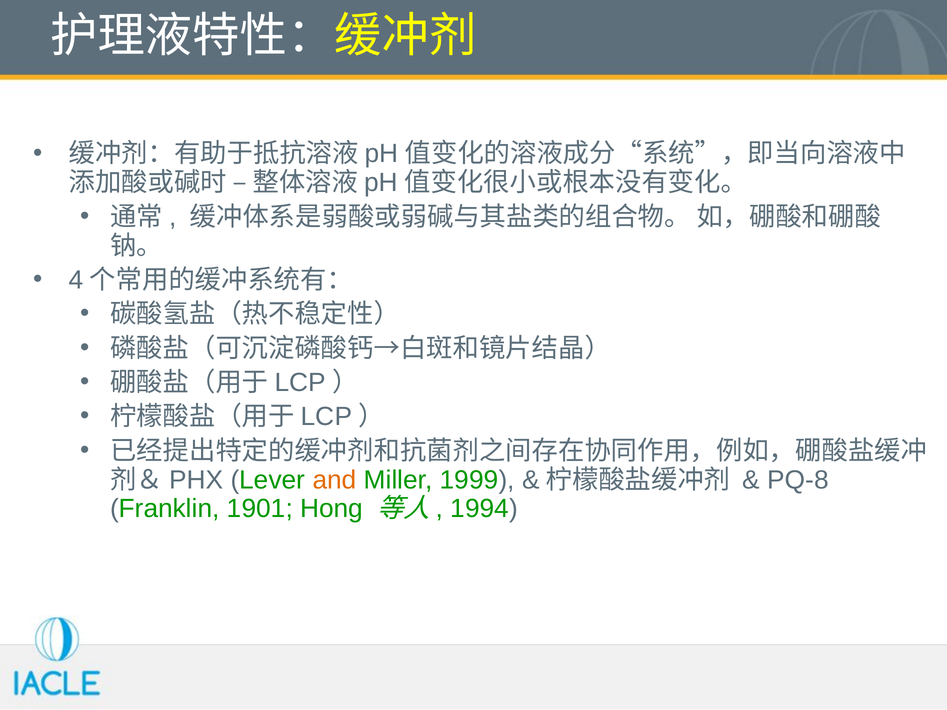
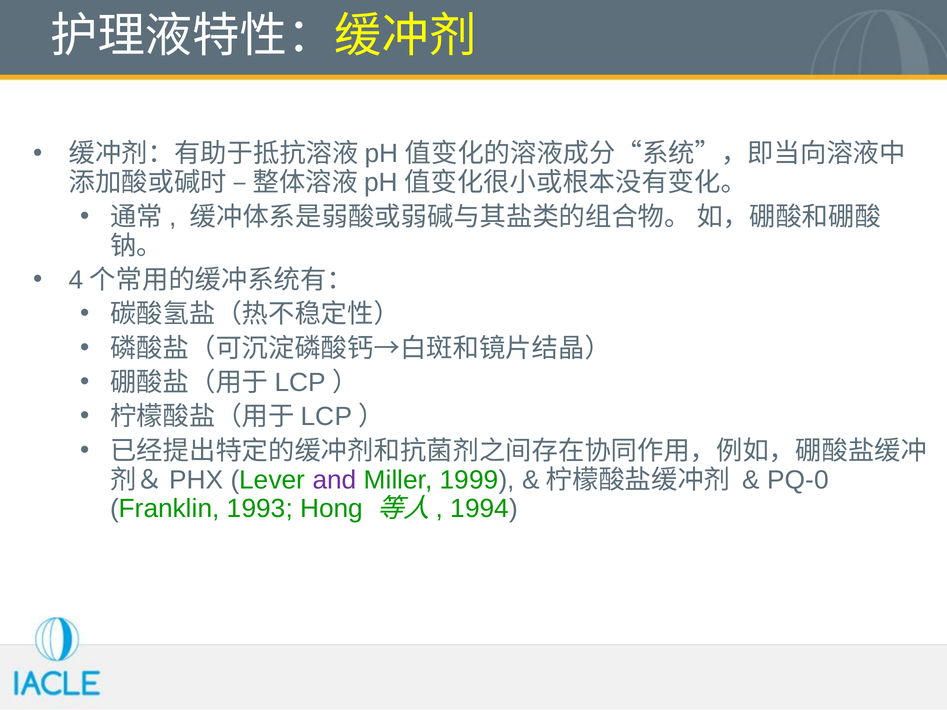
and colour: orange -> purple
PQ-8: PQ-8 -> PQ-0
1901: 1901 -> 1993
